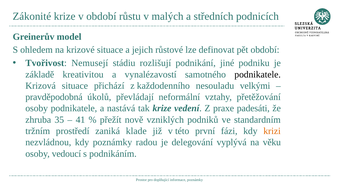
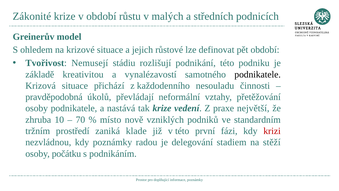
podnikání jiné: jiné -> této
velkými: velkými -> činnosti
padesáti: padesáti -> největší
35: 35 -> 10
41: 41 -> 70
přežít: přežít -> místo
krizi colour: orange -> red
vyplývá: vyplývá -> stadiem
věku: věku -> stěží
vedoucí: vedoucí -> počátku
